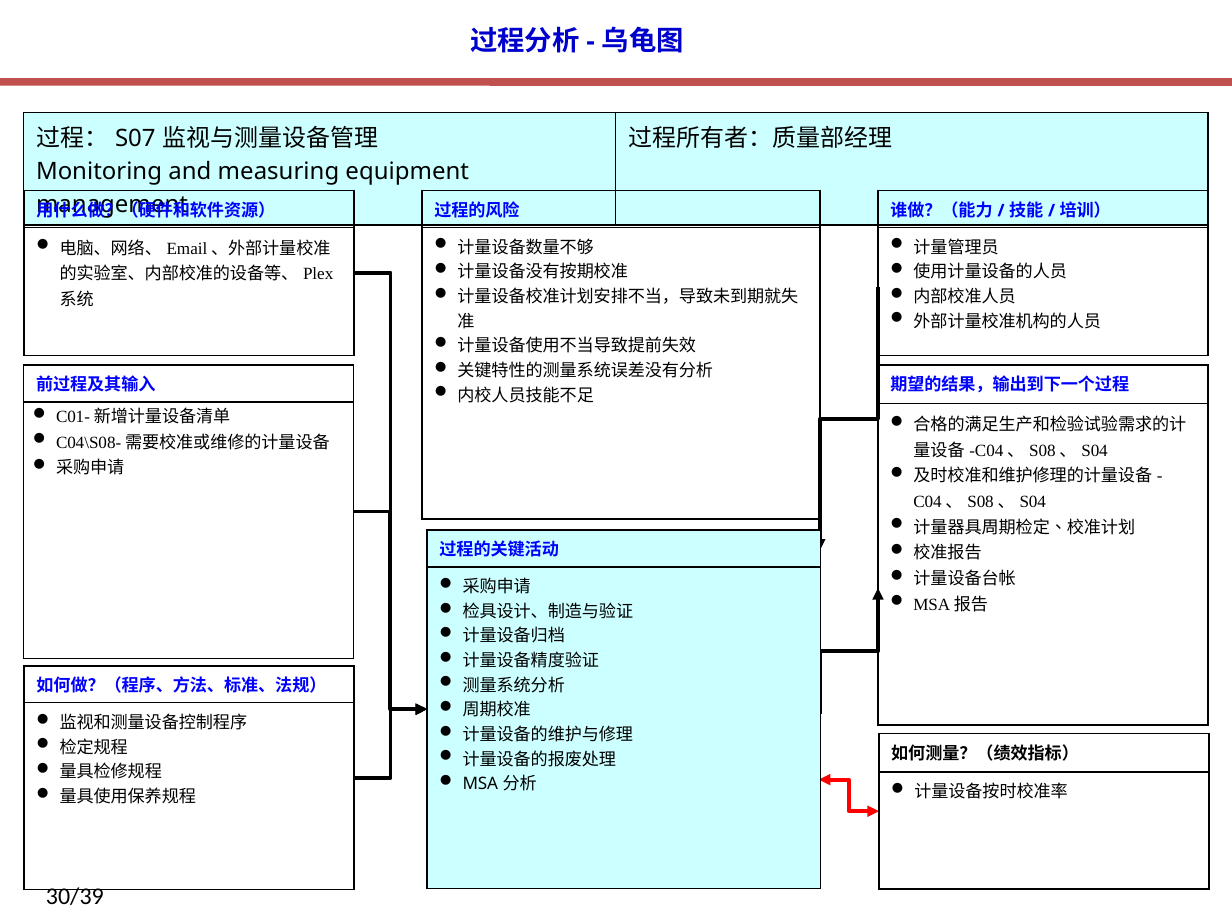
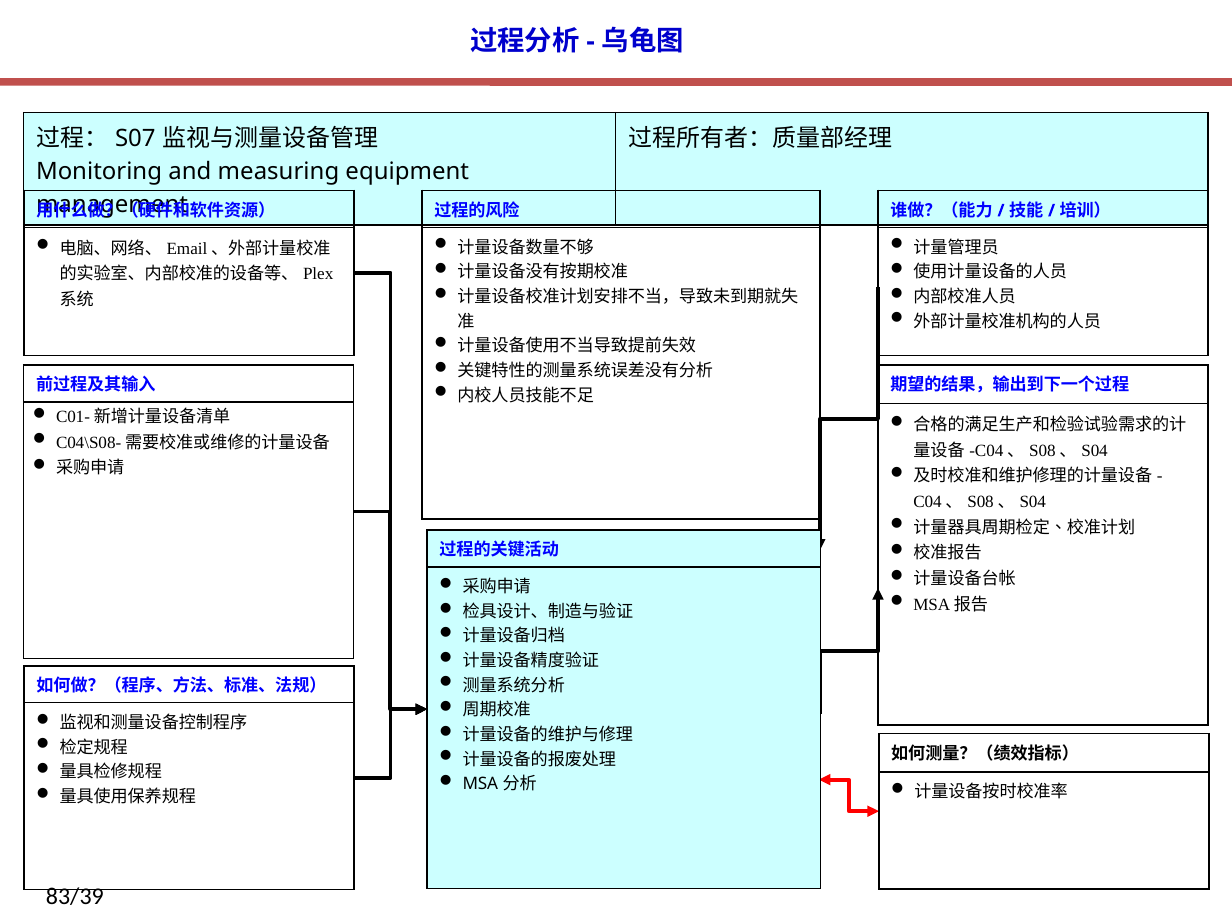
30/39: 30/39 -> 83/39
